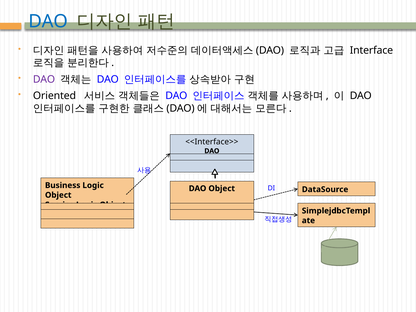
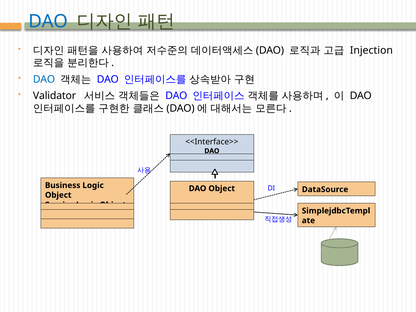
Interface: Interface -> Injection
DAO at (44, 79) colour: purple -> blue
Oriented: Oriented -> Validator
